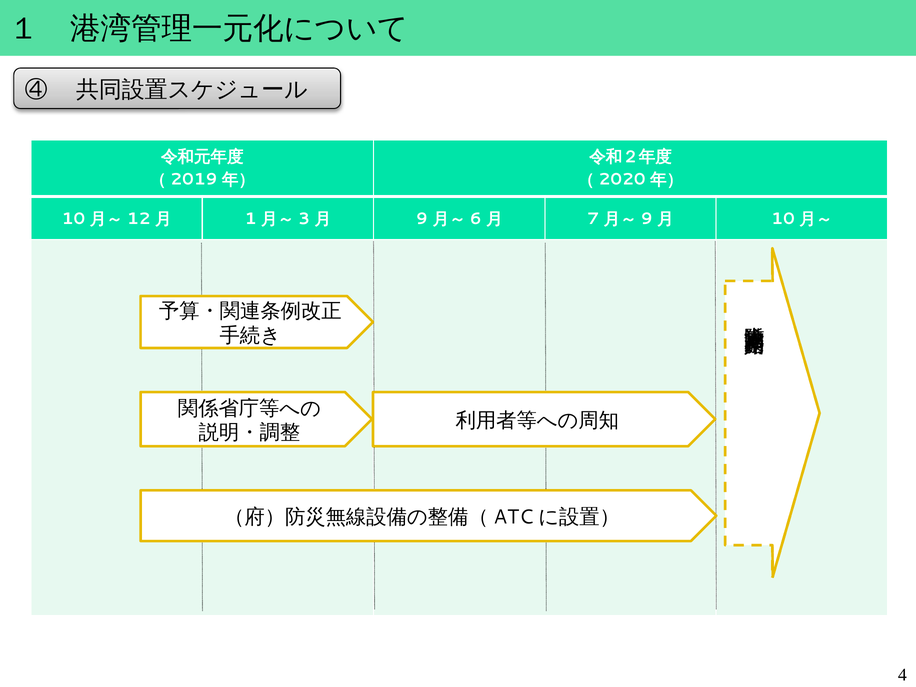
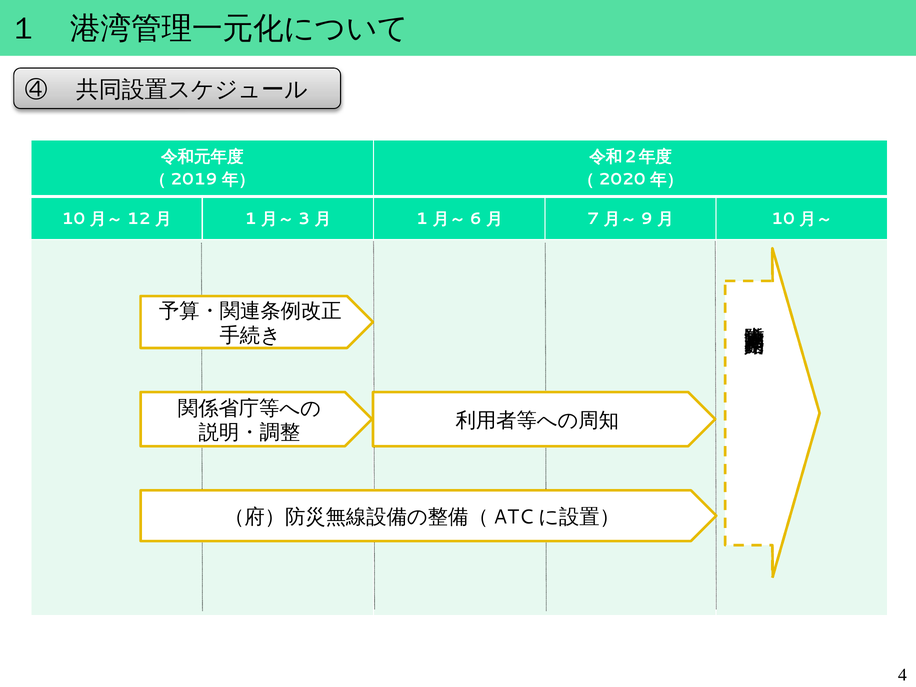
9 at (422, 219): 9 -> 1
